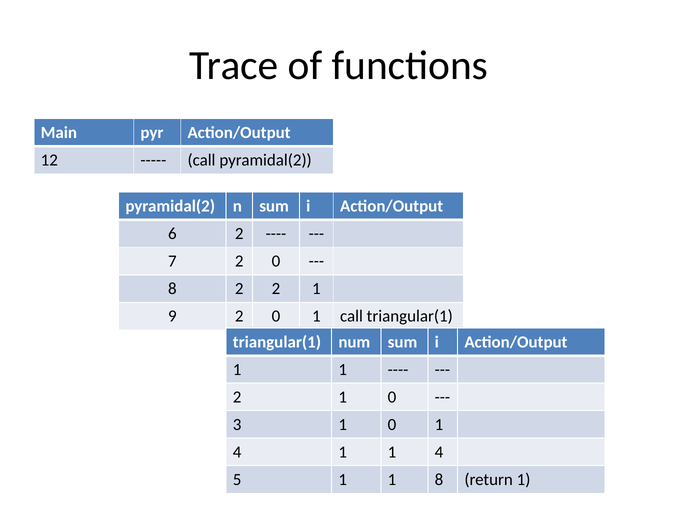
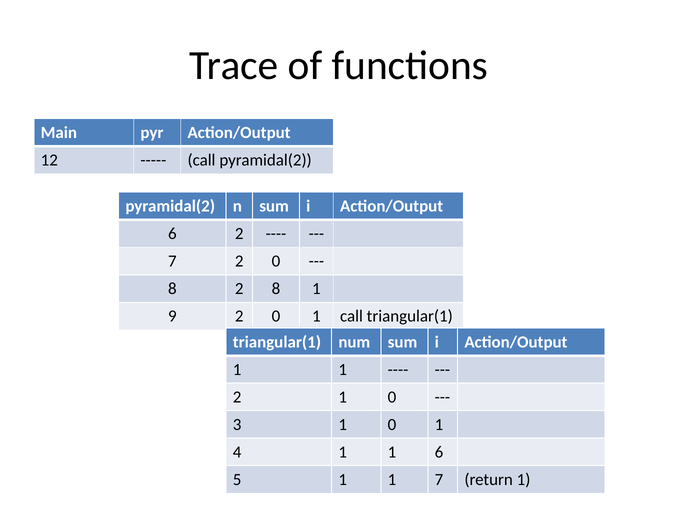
2 2: 2 -> 8
1 1 4: 4 -> 6
1 8: 8 -> 7
